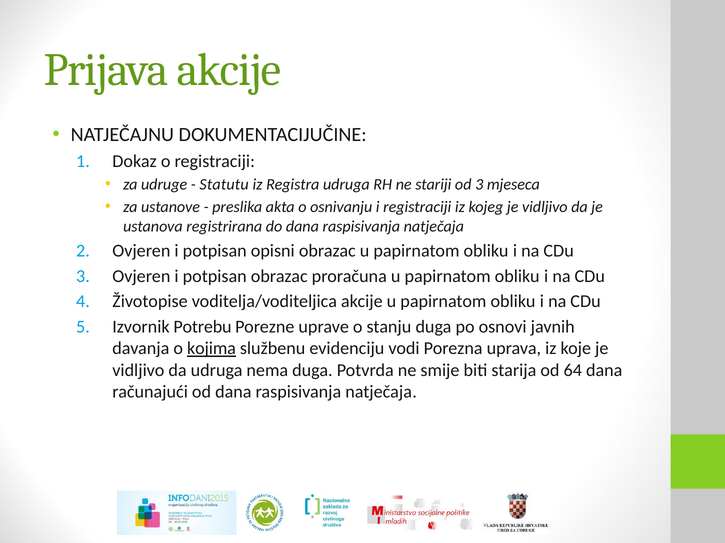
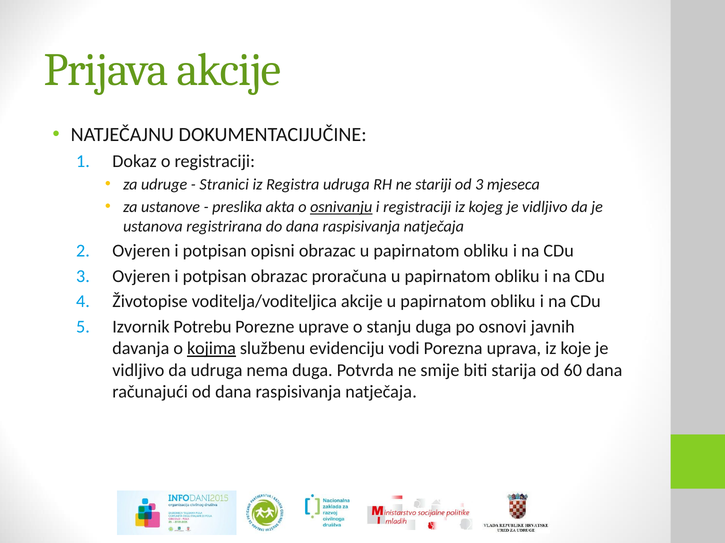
Statutu: Statutu -> Stranici
osnivanju underline: none -> present
64: 64 -> 60
